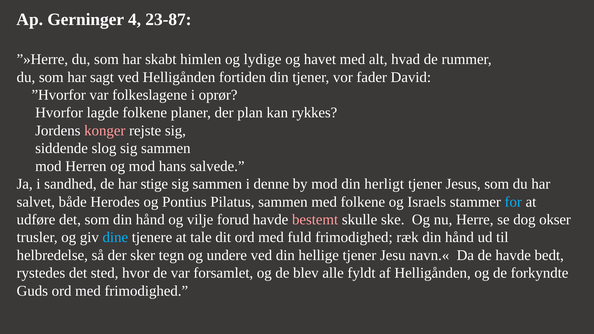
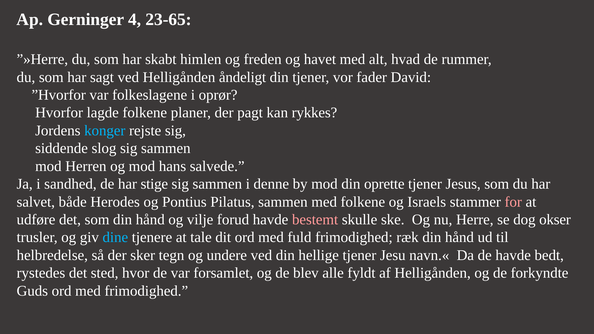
23-87: 23-87 -> 23-65
lydige: lydige -> freden
fortiden: fortiden -> åndeligt
plan: plan -> pagt
konger colour: pink -> light blue
herligt: herligt -> oprette
for colour: light blue -> pink
